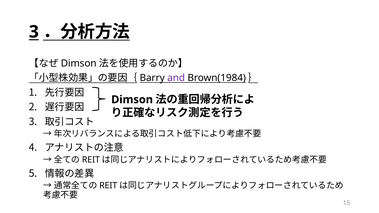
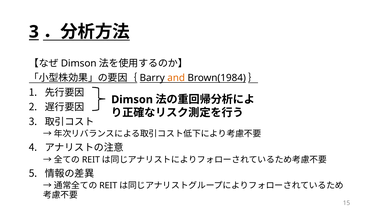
and colour: purple -> orange
